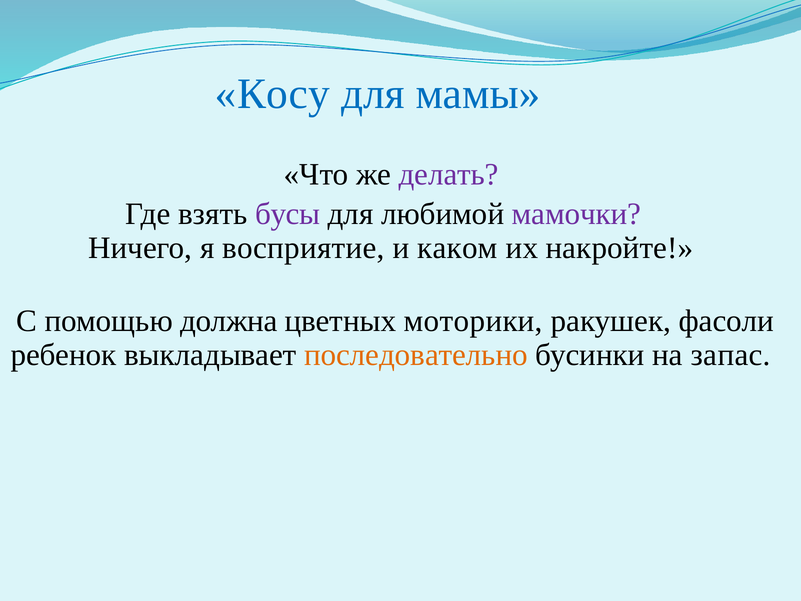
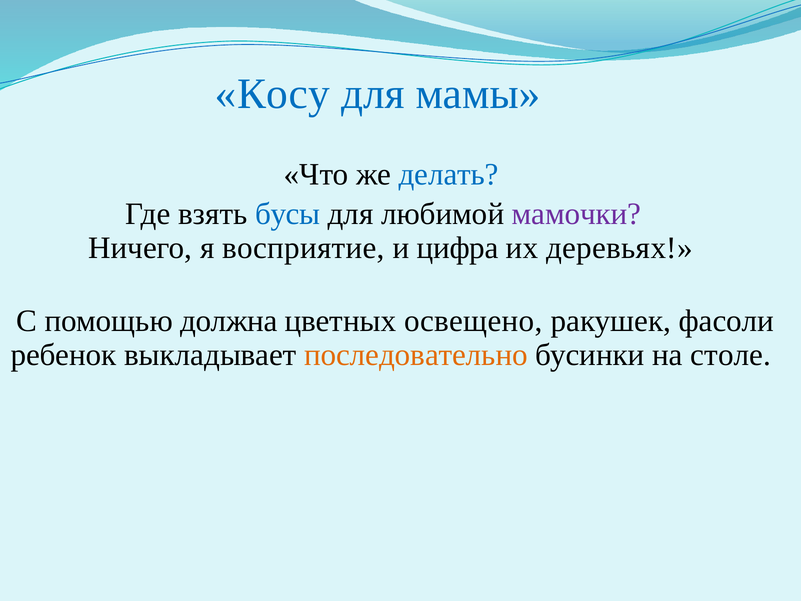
делать colour: purple -> blue
бусы colour: purple -> blue
каком: каком -> цифра
накройте: накройте -> деревьях
моторики: моторики -> освещено
запас: запас -> столе
